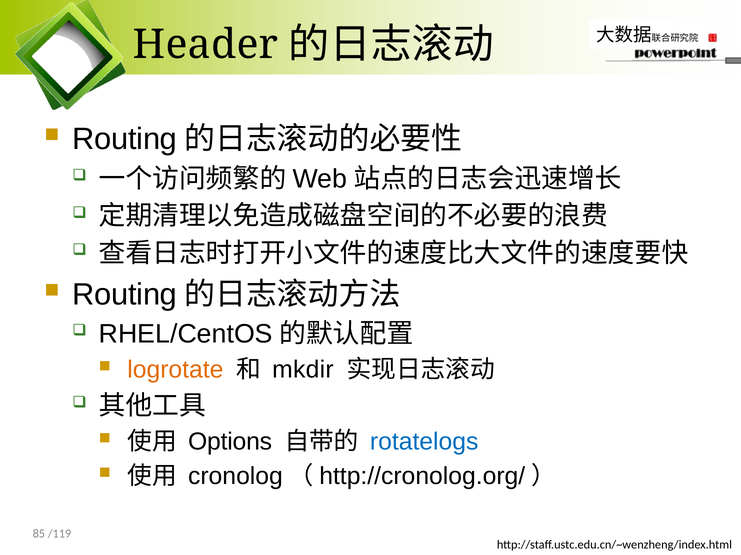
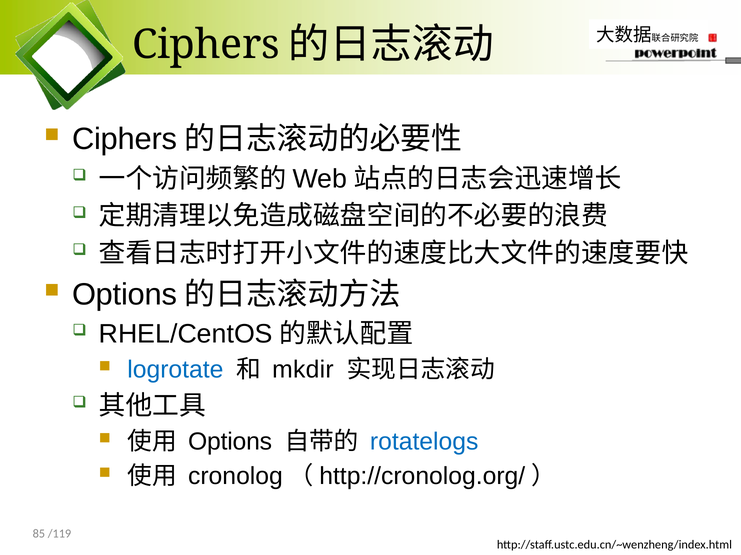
Header at (206, 45): Header -> Ciphers
Routing at (125, 139): Routing -> Ciphers
Routing at (125, 295): Routing -> Options
logrotate colour: orange -> blue
